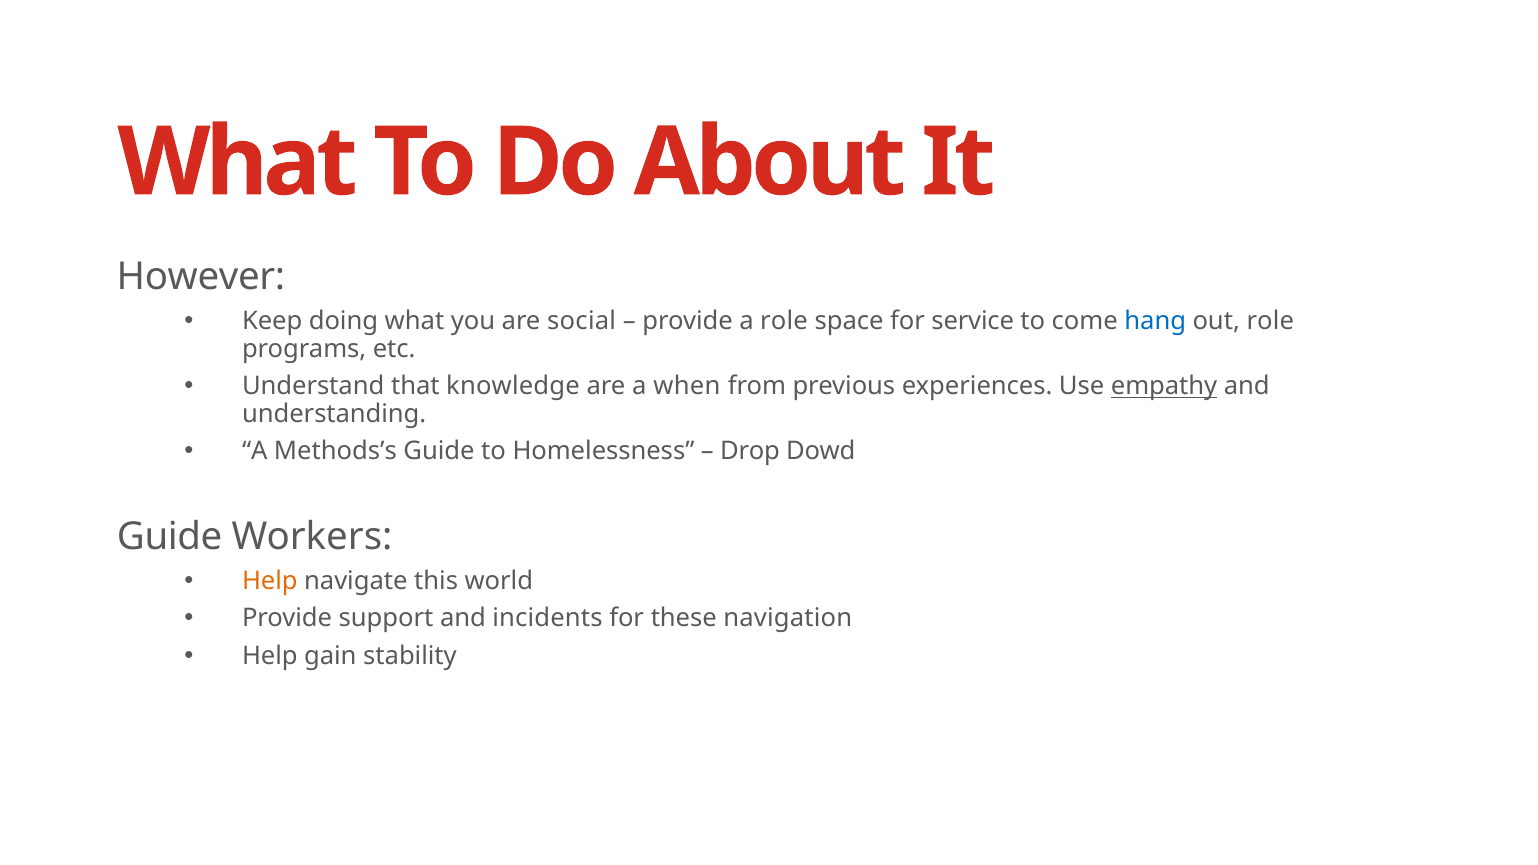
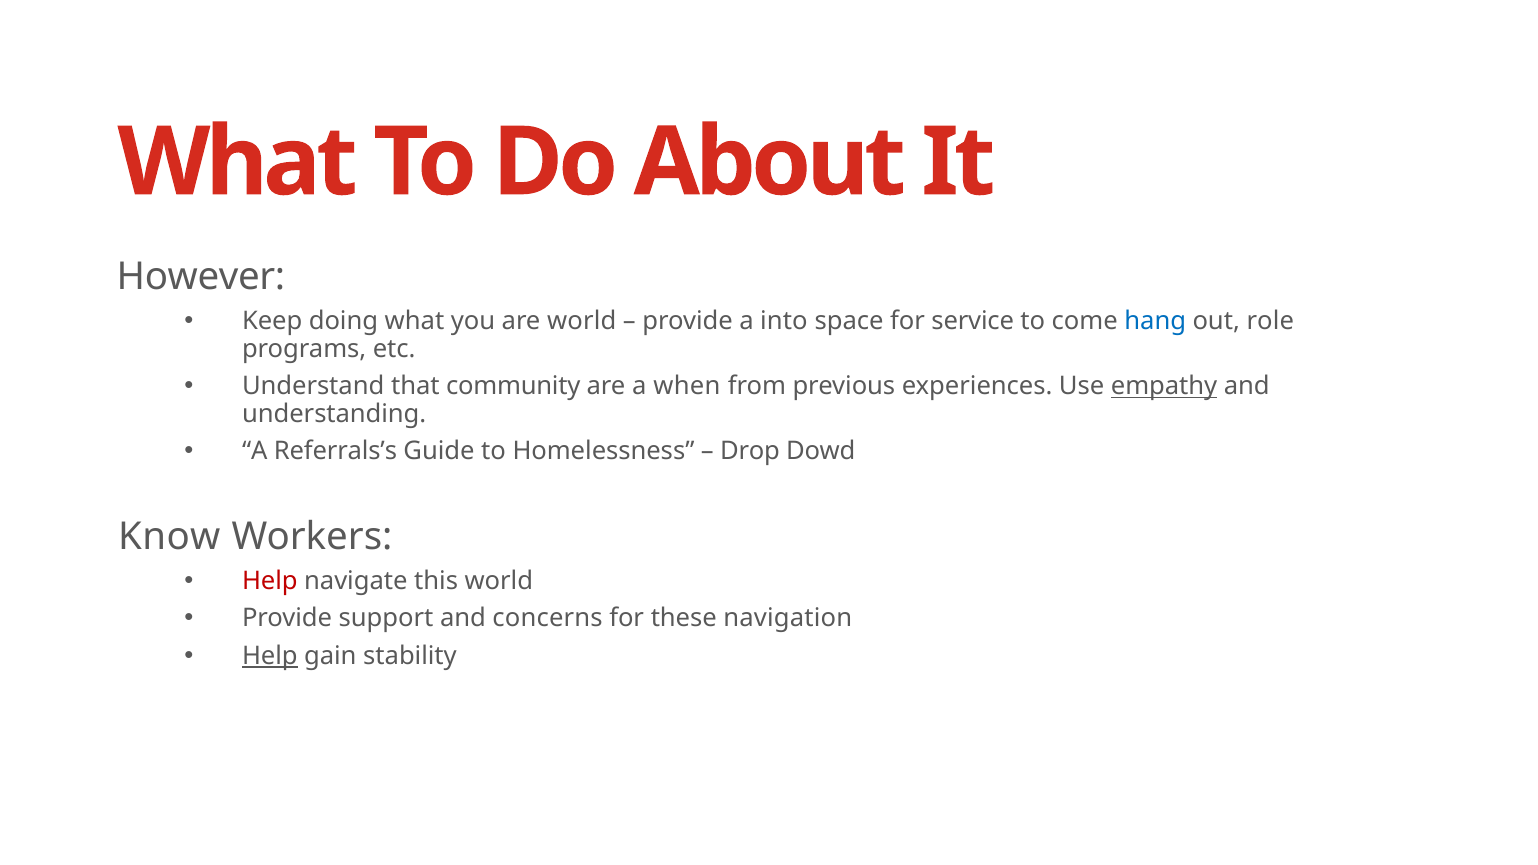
are social: social -> world
a role: role -> into
knowledge: knowledge -> community
Methods’s: Methods’s -> Referrals’s
Guide at (170, 537): Guide -> Know
Help at (270, 581) colour: orange -> red
incidents: incidents -> concerns
Help at (270, 656) underline: none -> present
